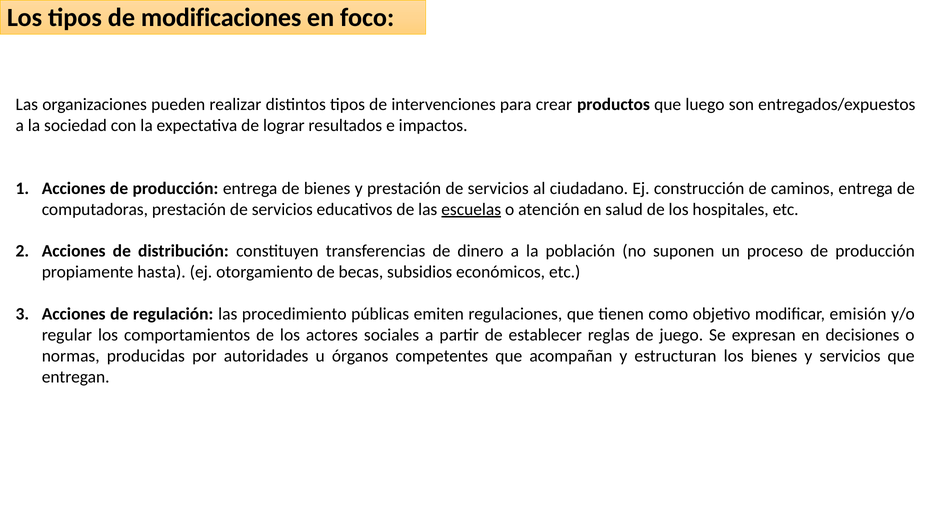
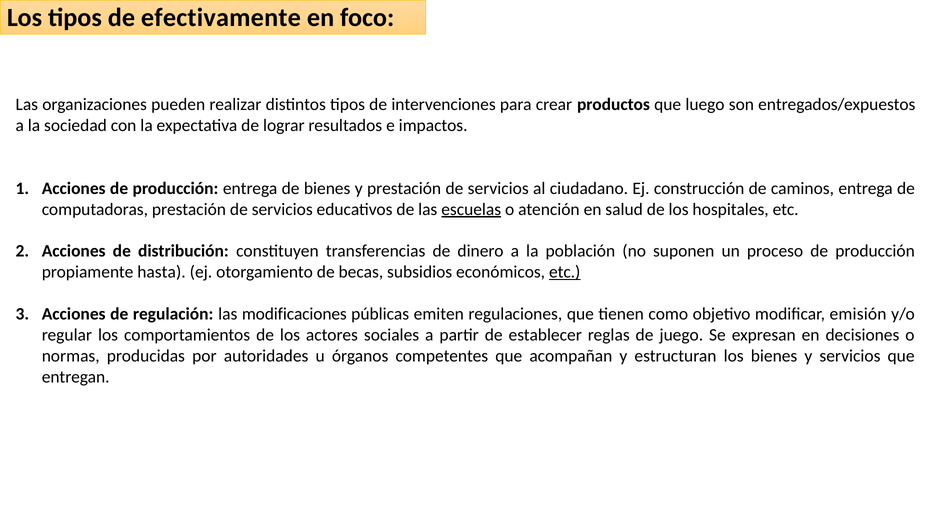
modificaciones: modificaciones -> efectivamente
etc at (565, 272) underline: none -> present
procedimiento: procedimiento -> modificaciones
